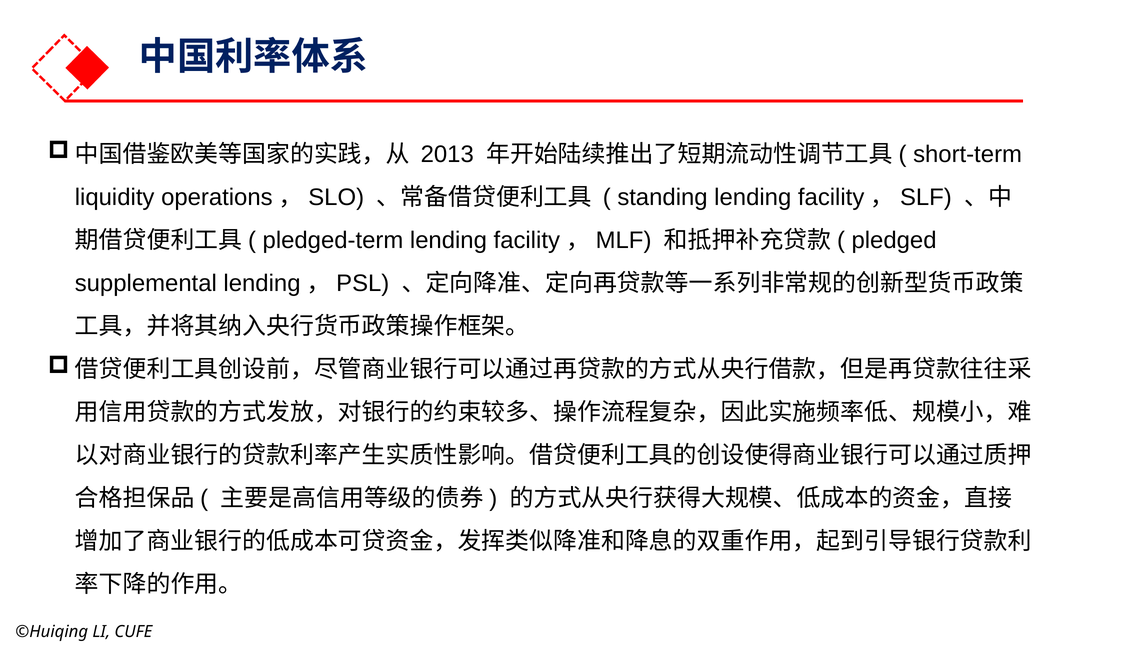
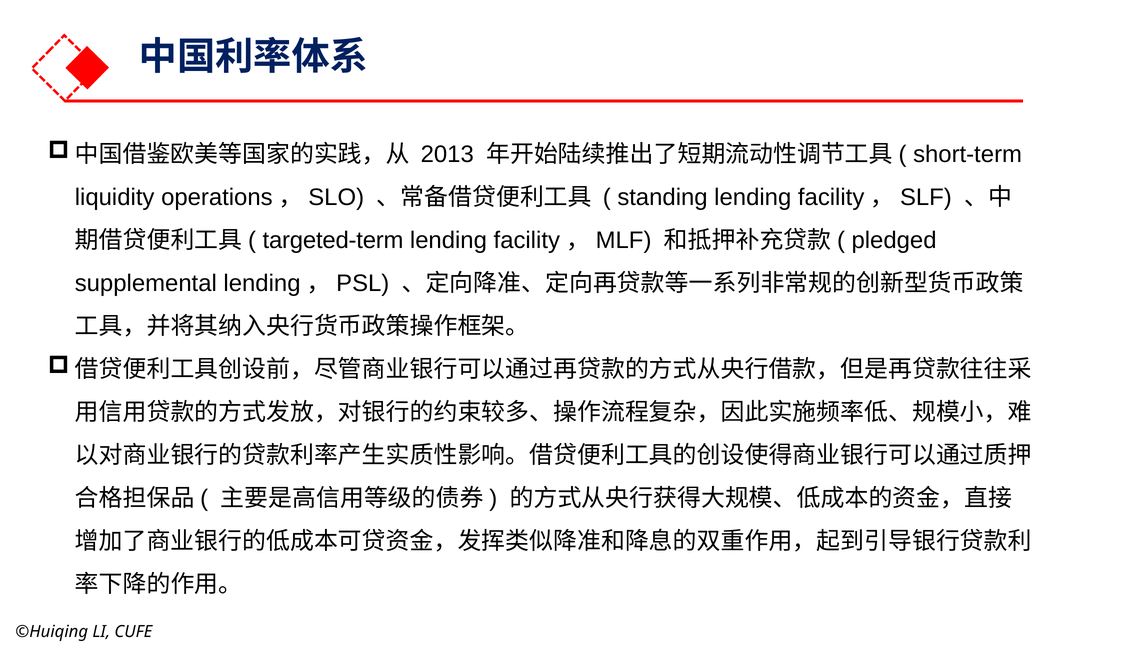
pledged-term: pledged-term -> targeted-term
